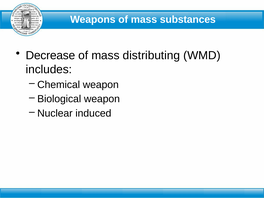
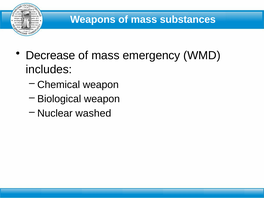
distributing: distributing -> emergency
induced: induced -> washed
